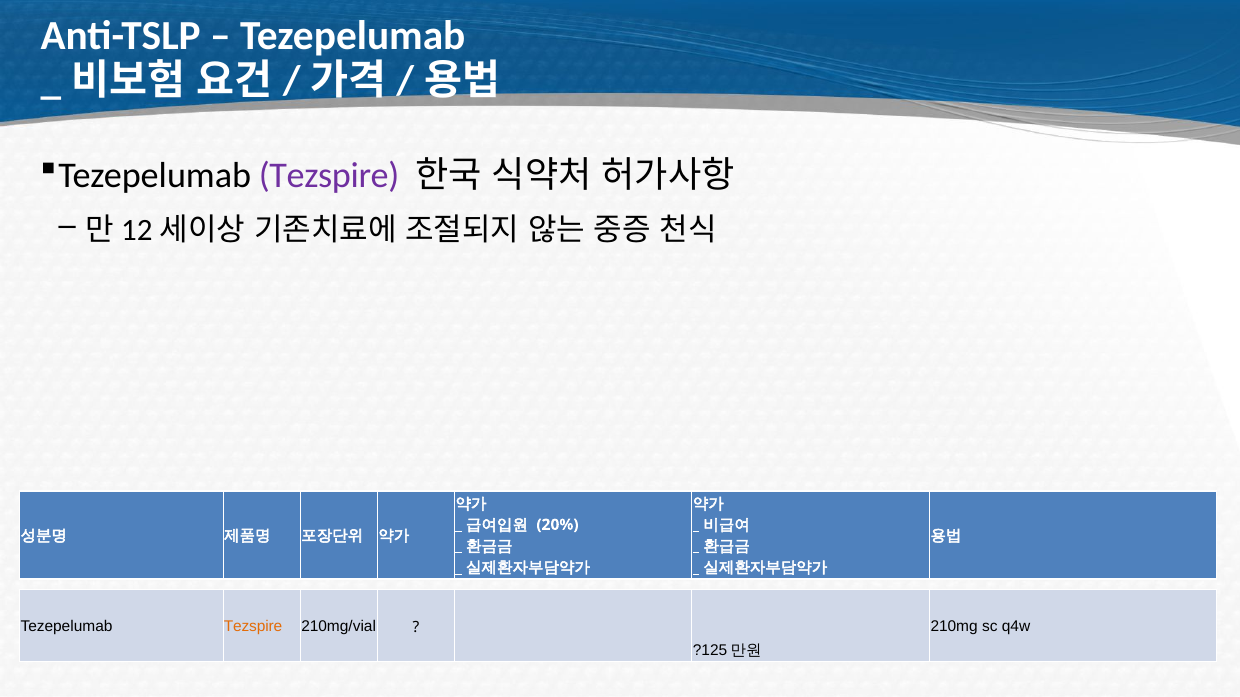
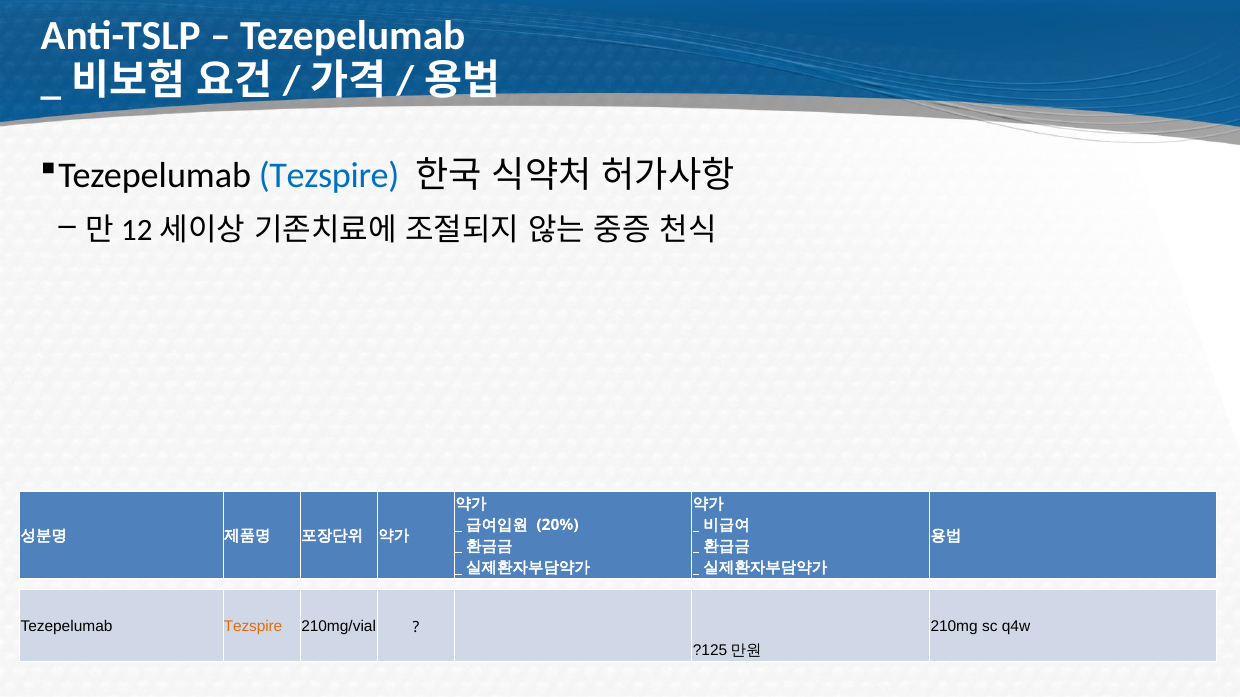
Tezspire at (329, 176) colour: purple -> blue
